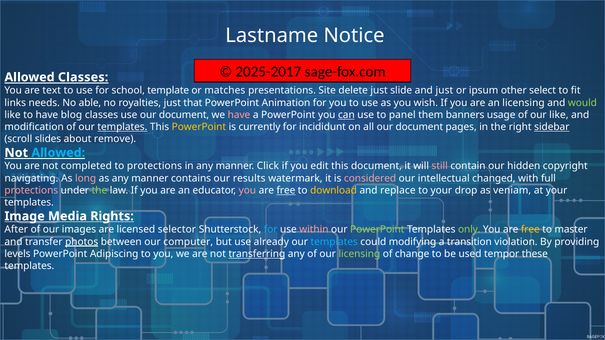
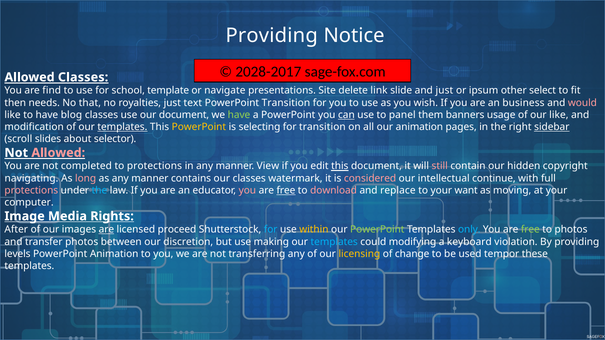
Lastname at (272, 36): Lastname -> Providing
2025-2017: 2025-2017 -> 2028-2017
text: text -> find
matches: matches -> navigate
delete just: just -> link
links: links -> then
able: able -> that
that: that -> text
PowerPoint Animation: Animation -> Transition
an licensing: licensing -> business
would colour: light green -> pink
have at (239, 115) colour: pink -> light green
currently: currently -> selecting
for incididunt: incididunt -> transition
all our document: document -> animation
remove: remove -> selector
Allowed at (58, 153) colour: light blue -> pink
Click: Click -> View
this at (340, 166) underline: none -> present
our results: results -> classes
changed: changed -> continue
the at (99, 190) colour: light green -> light blue
download colour: yellow -> pink
drop: drop -> want
veniam: veniam -> moving
templates at (29, 203): templates -> computer
are at (106, 230) underline: none -> present
selector: selector -> proceed
within colour: pink -> yellow
only colour: light green -> light blue
free at (530, 230) colour: yellow -> light green
to master: master -> photos
photos at (82, 242) underline: present -> none
computer: computer -> discretion
already: already -> making
transition: transition -> keyboard
PowerPoint Adipiscing: Adipiscing -> Animation
transferring underline: present -> none
licensing at (359, 254) colour: light green -> yellow
